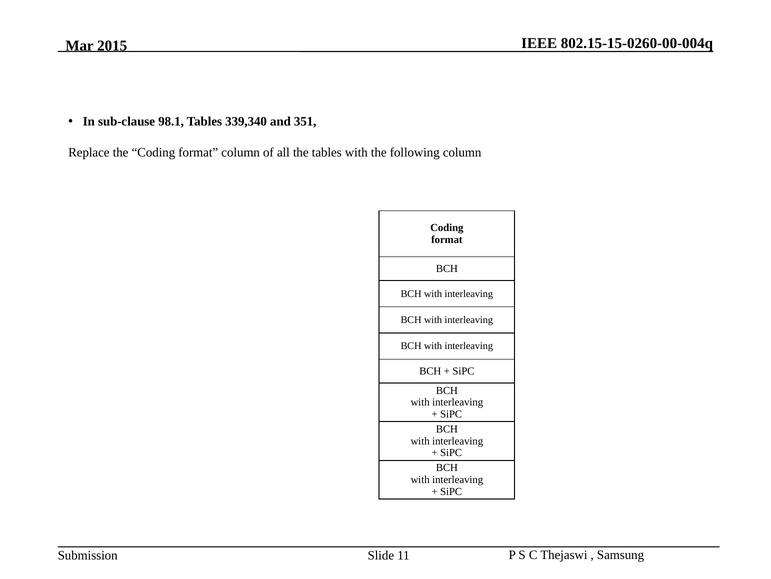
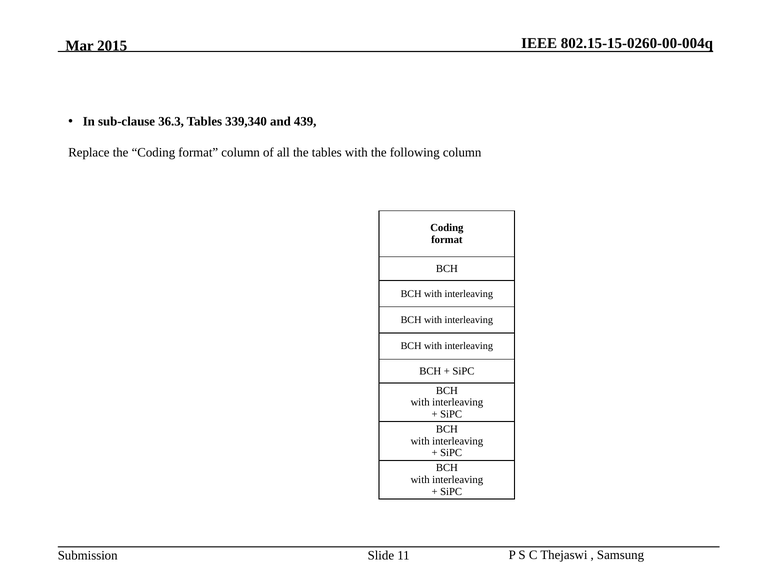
98.1: 98.1 -> 36.3
351: 351 -> 439
